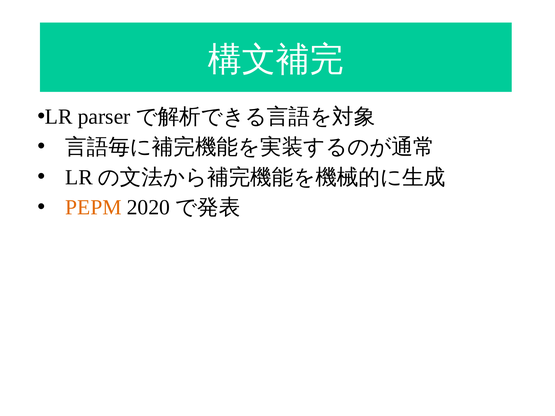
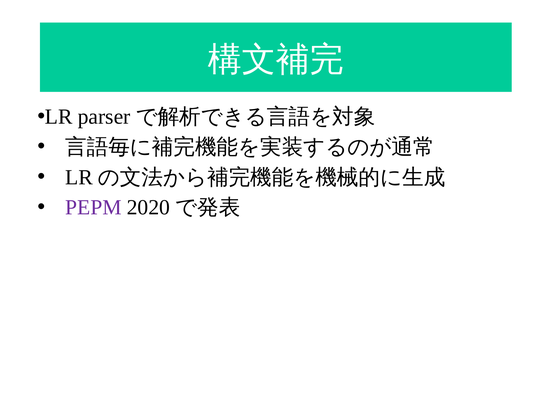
PEPM colour: orange -> purple
